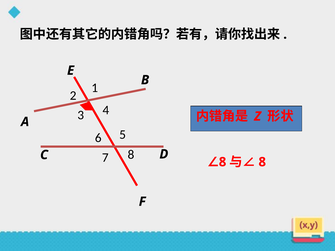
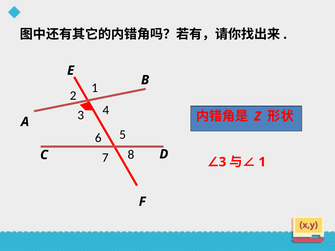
8 at (223, 162): 8 -> 3
8 at (262, 162): 8 -> 1
